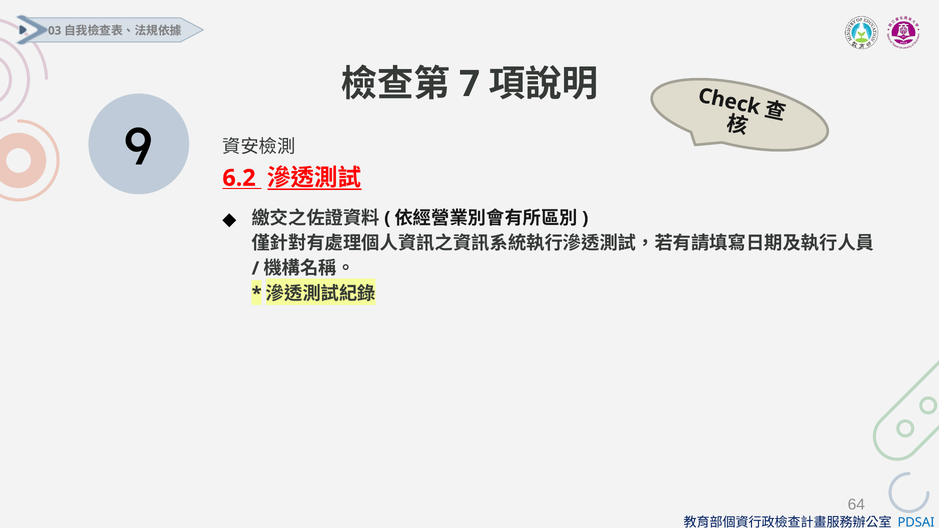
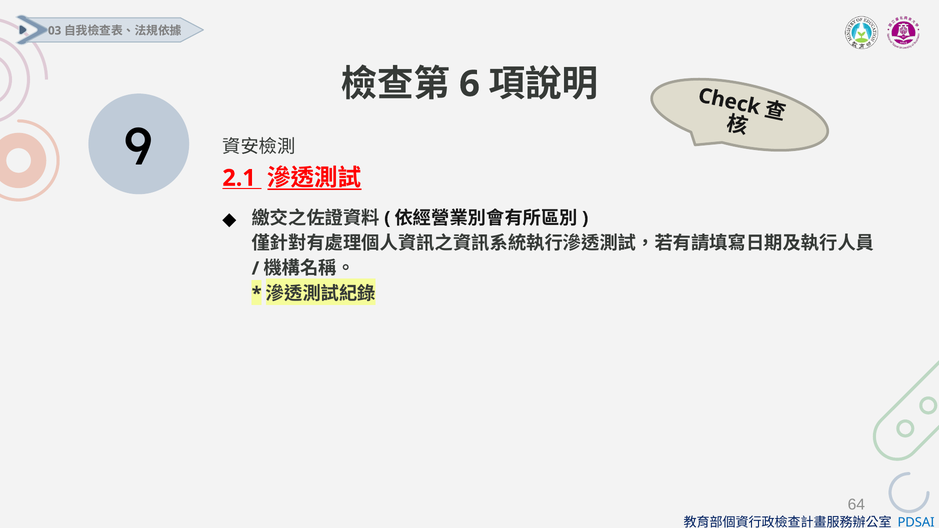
7: 7 -> 6
6.2: 6.2 -> 2.1
